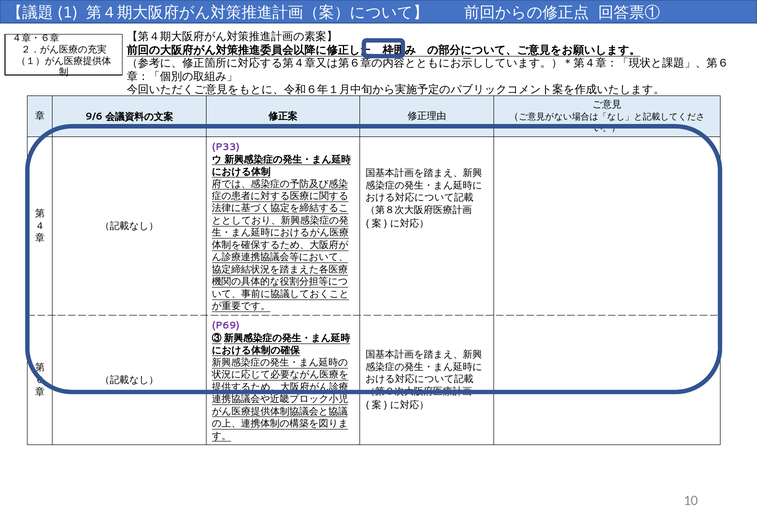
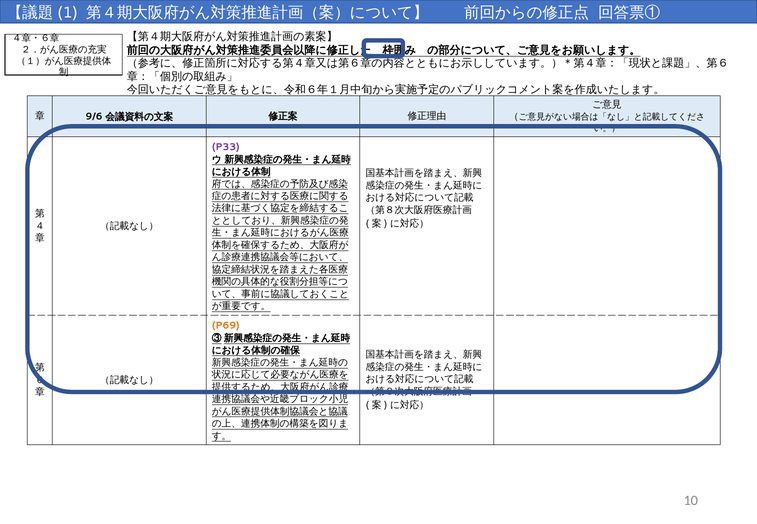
P69 colour: purple -> orange
